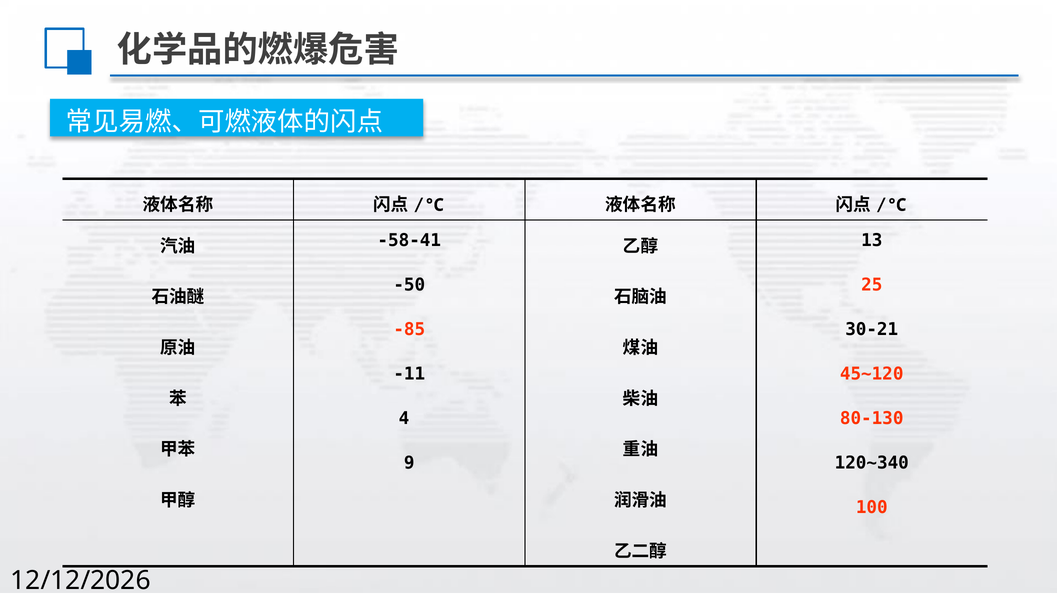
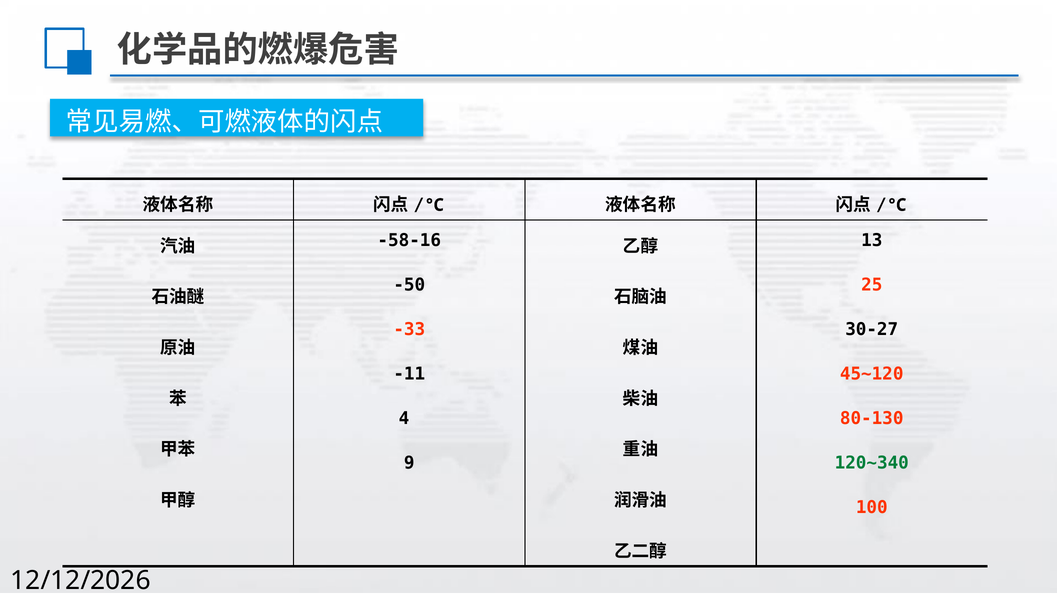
-58-41: -58-41 -> -58-16
-85: -85 -> -33
30-21: 30-21 -> 30-27
120~340 colour: black -> green
